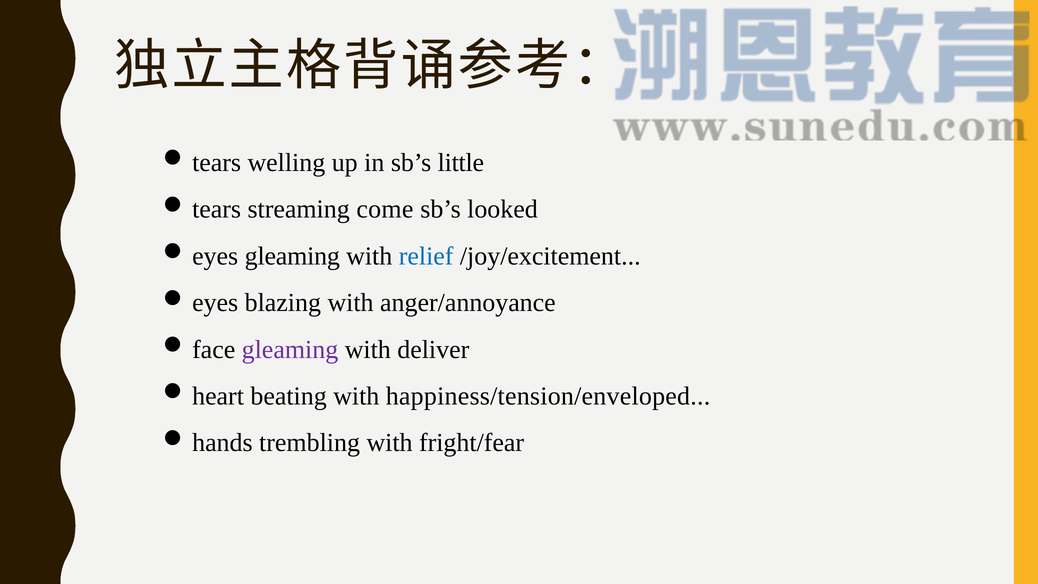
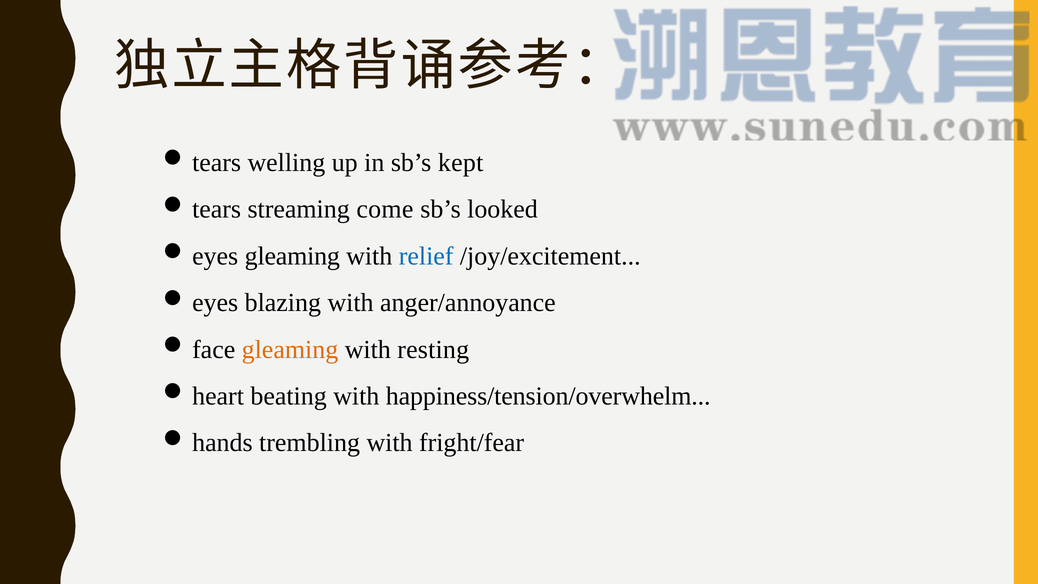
little: little -> kept
gleaming at (290, 349) colour: purple -> orange
deliver: deliver -> resting
happiness/tension/enveloped: happiness/tension/enveloped -> happiness/tension/overwhelm
